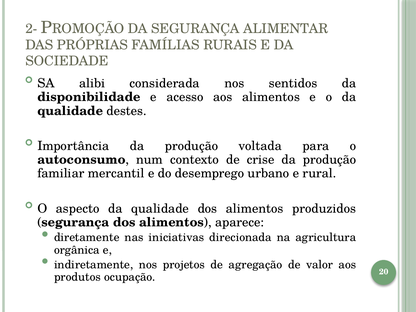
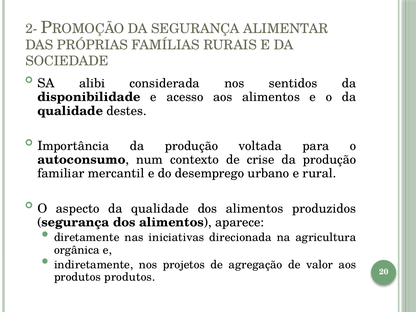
produtos ocupação: ocupação -> produtos
